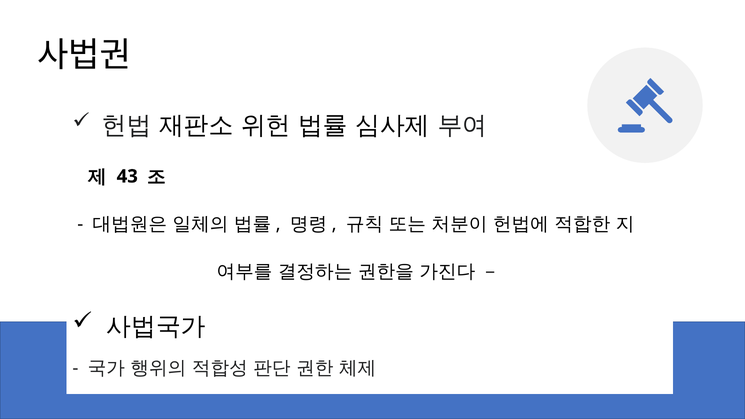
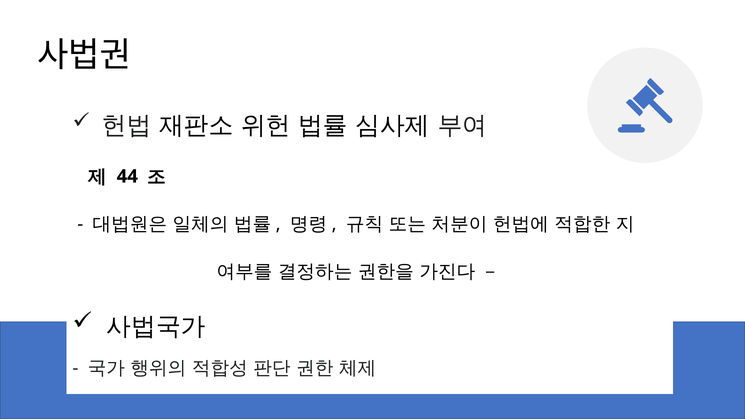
43: 43 -> 44
